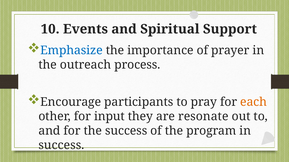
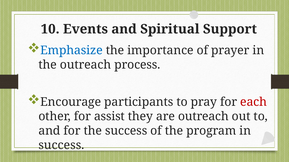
each colour: orange -> red
input: input -> assist
are resonate: resonate -> outreach
